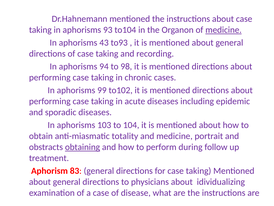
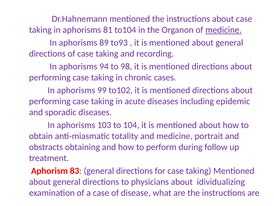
93: 93 -> 81
43: 43 -> 89
obtaining underline: present -> none
